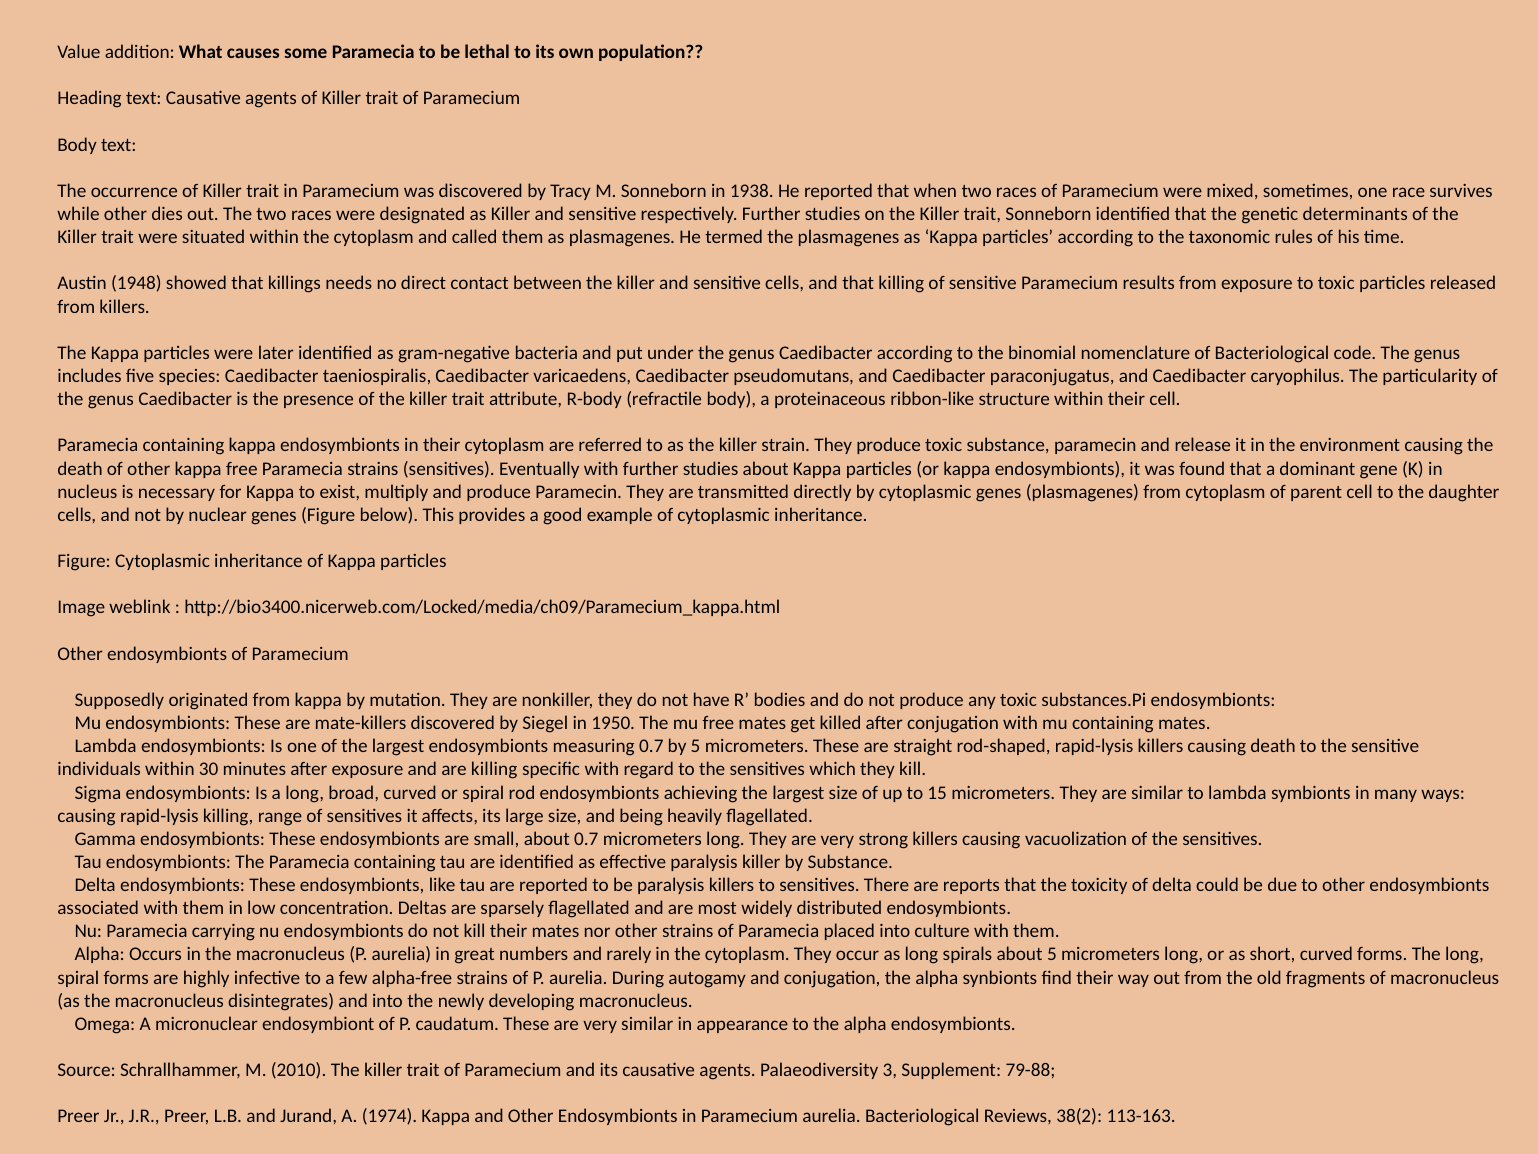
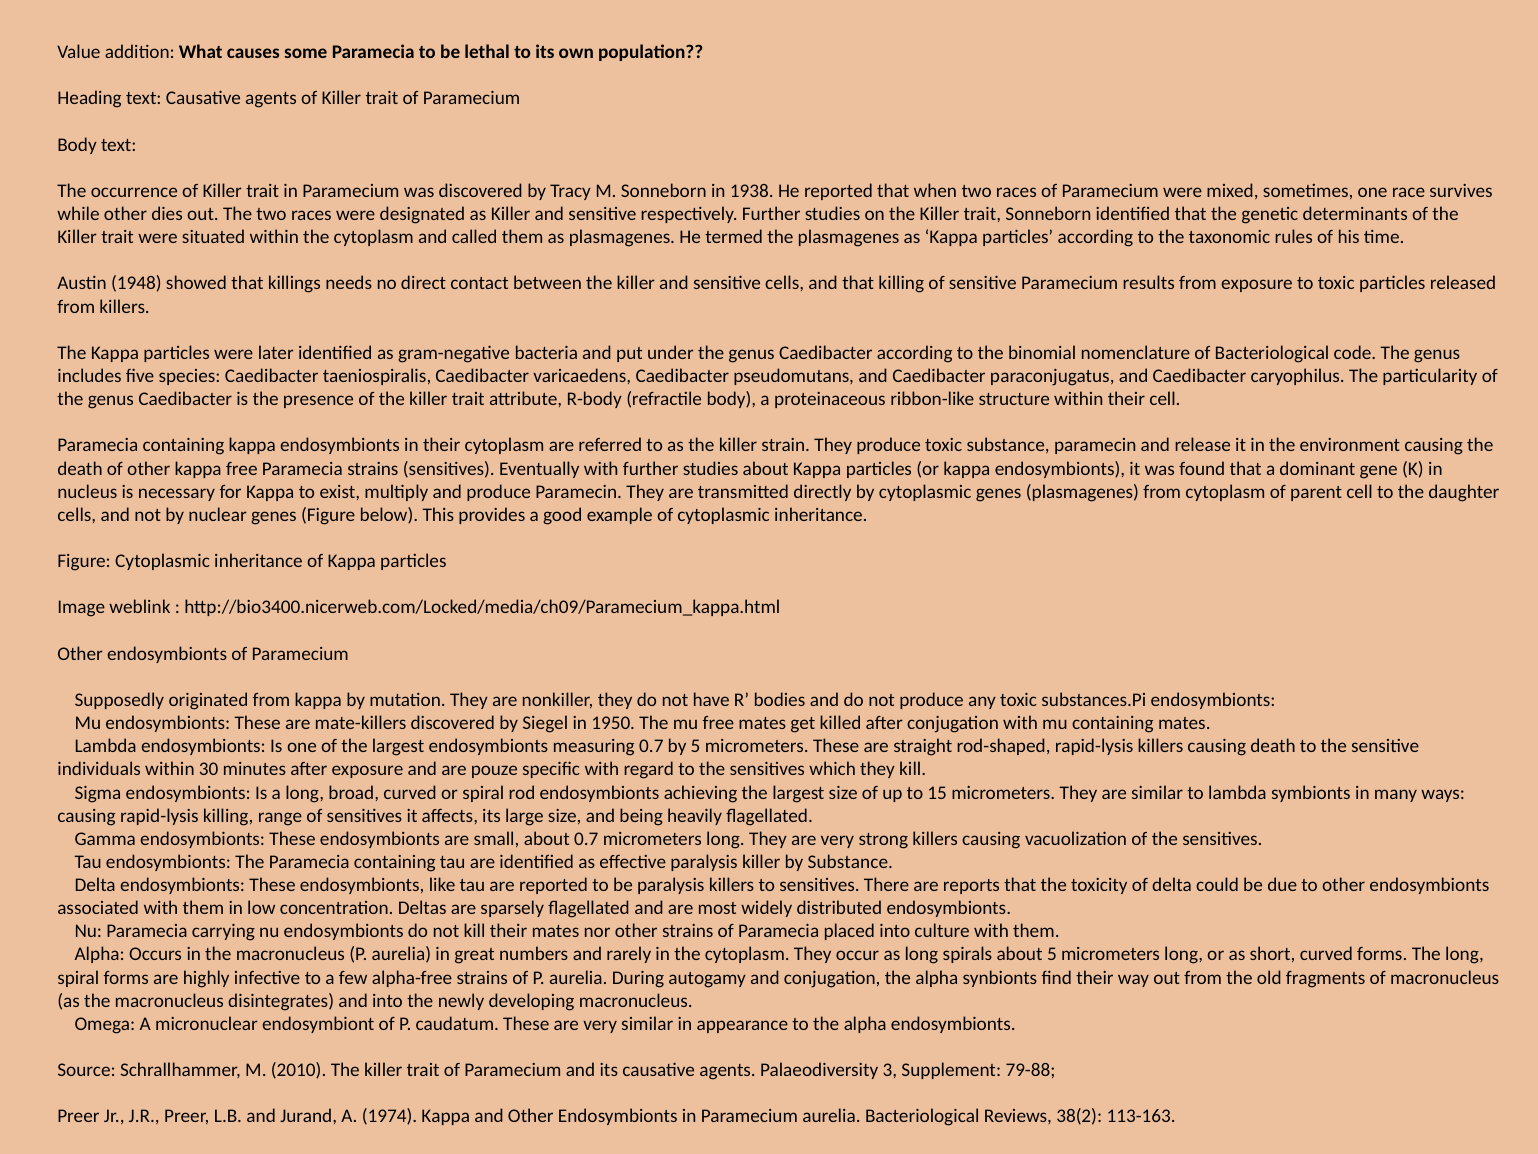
are killing: killing -> pouze
